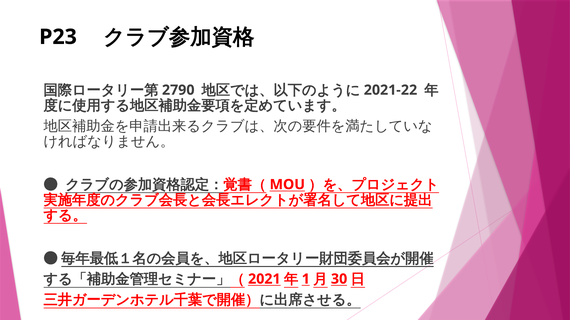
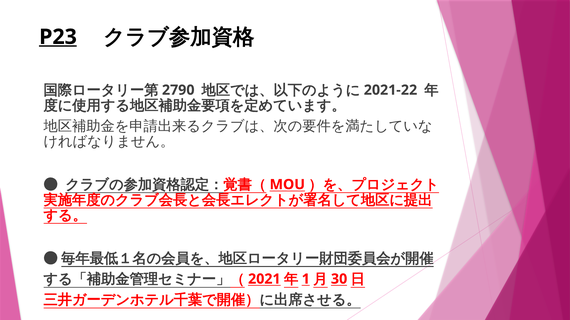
P23 underline: none -> present
